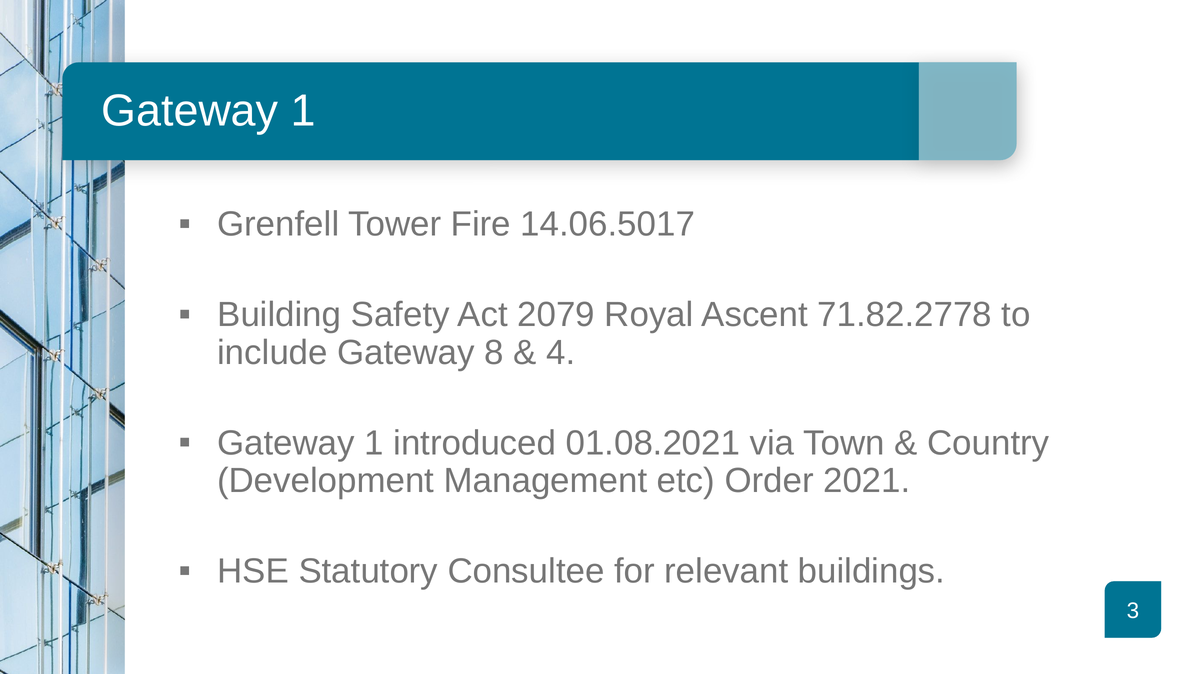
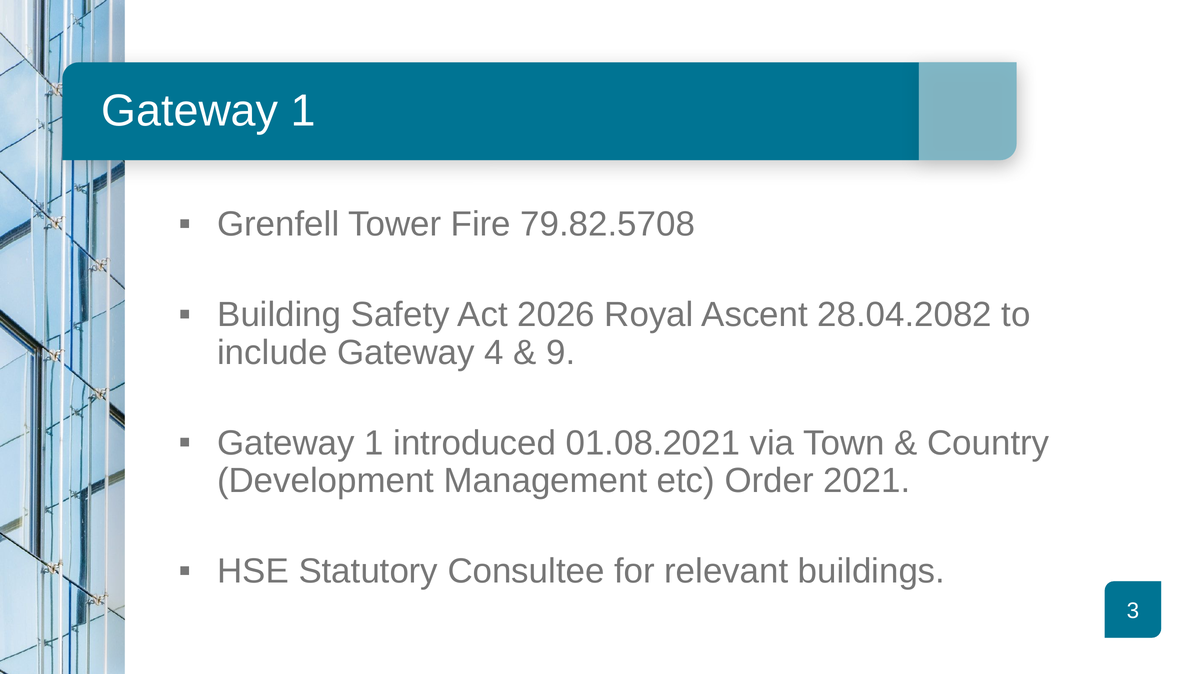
14.06.5017: 14.06.5017 -> 79.82.5708
2079: 2079 -> 2026
71.82.2778: 71.82.2778 -> 28.04.2082
8: 8 -> 4
4: 4 -> 9
